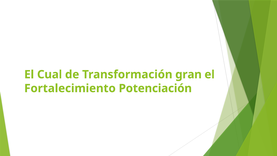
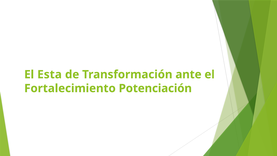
Cual: Cual -> Esta
gran: gran -> ante
